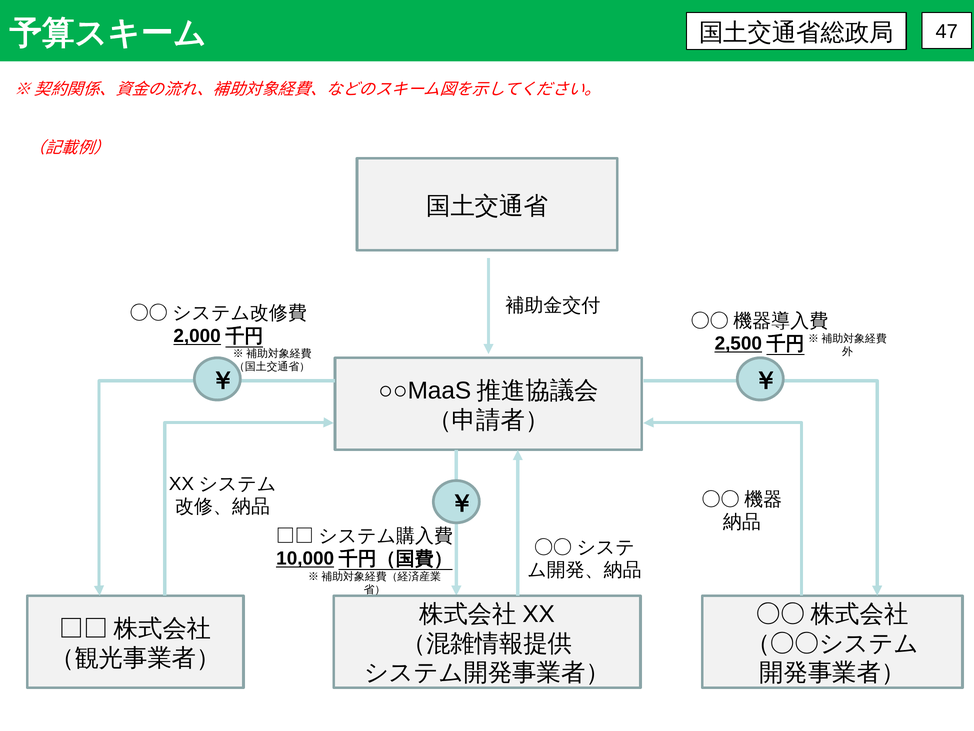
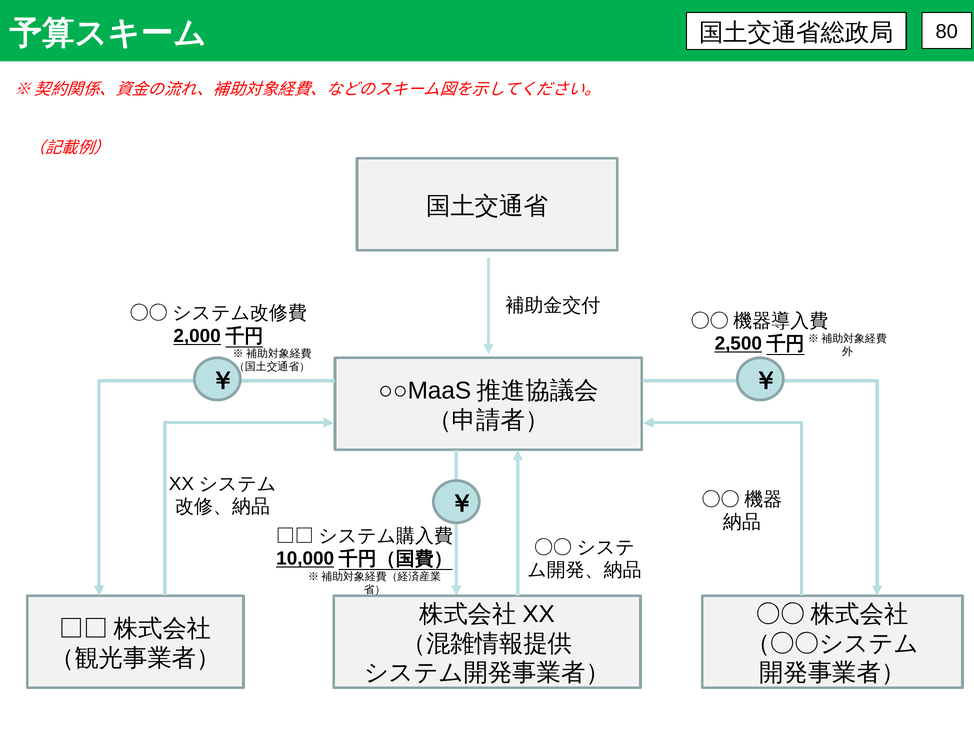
47: 47 -> 80
